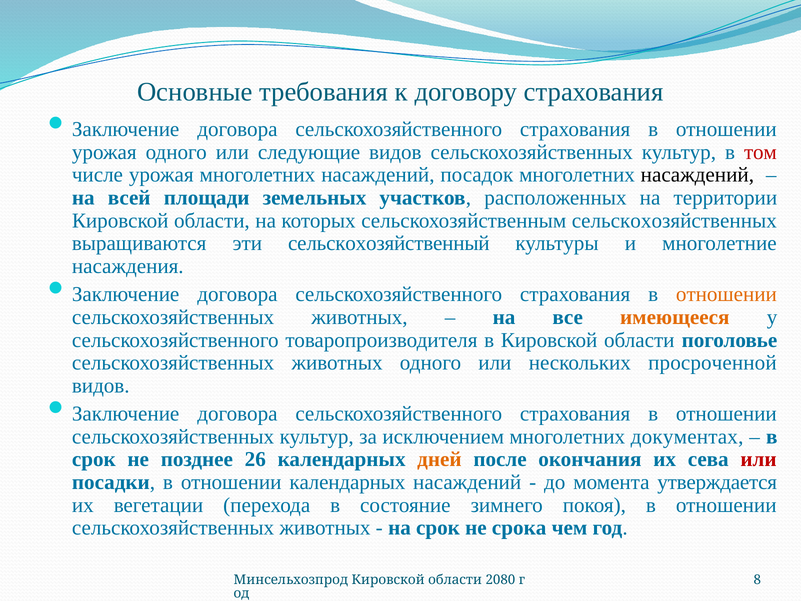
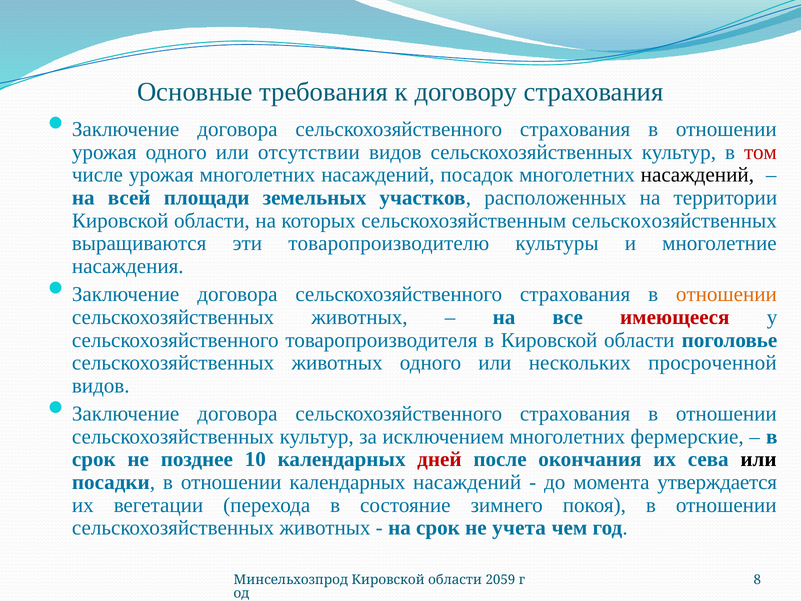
следующие: следующие -> отсутствии
сельскохозяйственный: сельскохозяйственный -> товаропроизводителю
имеющееся colour: orange -> red
документах: документах -> фермерские
26: 26 -> 10
дней colour: orange -> red
или at (759, 459) colour: red -> black
срока: срока -> учета
2080: 2080 -> 2059
